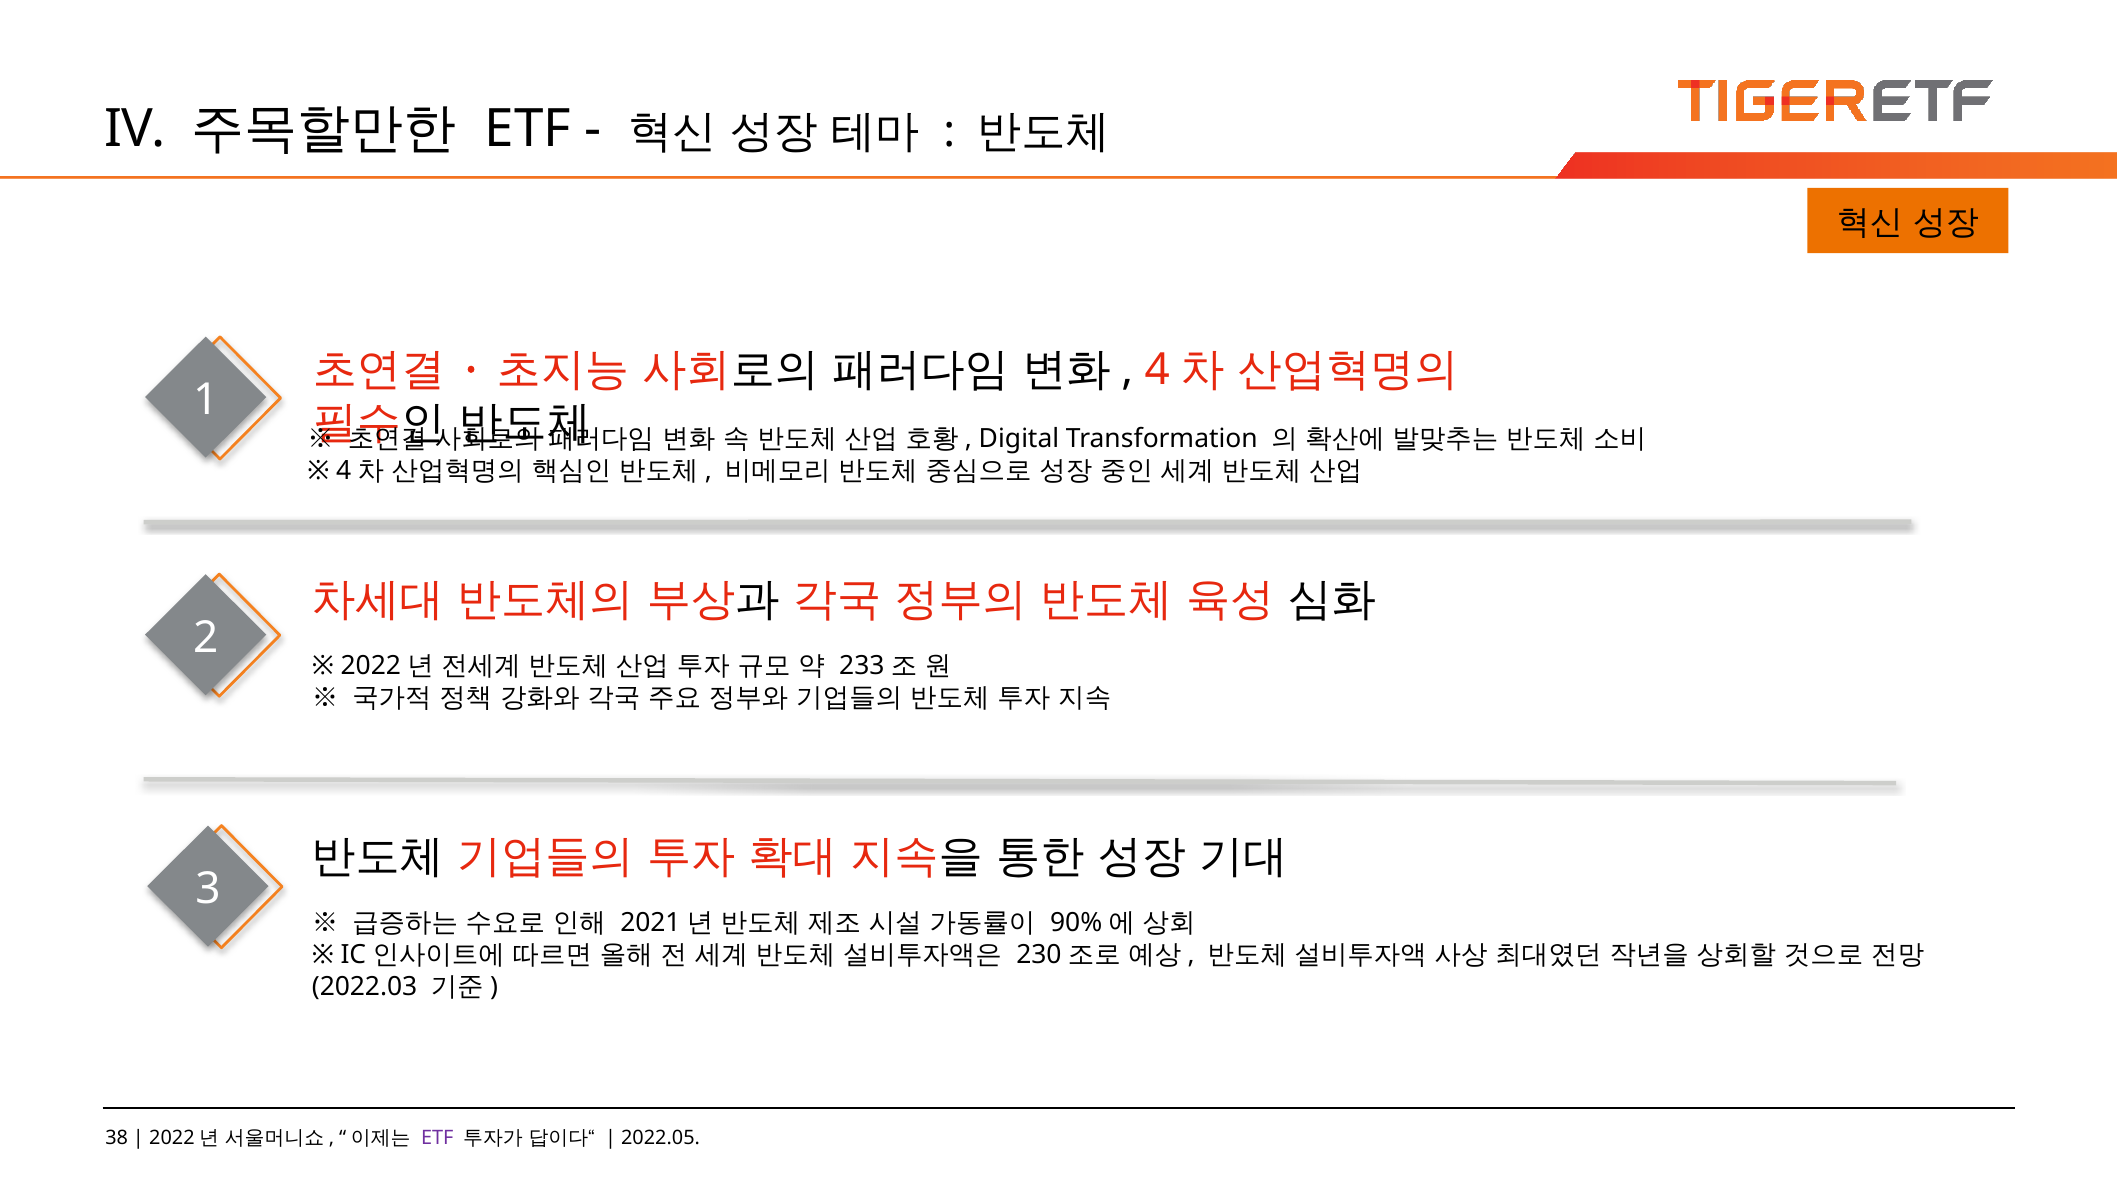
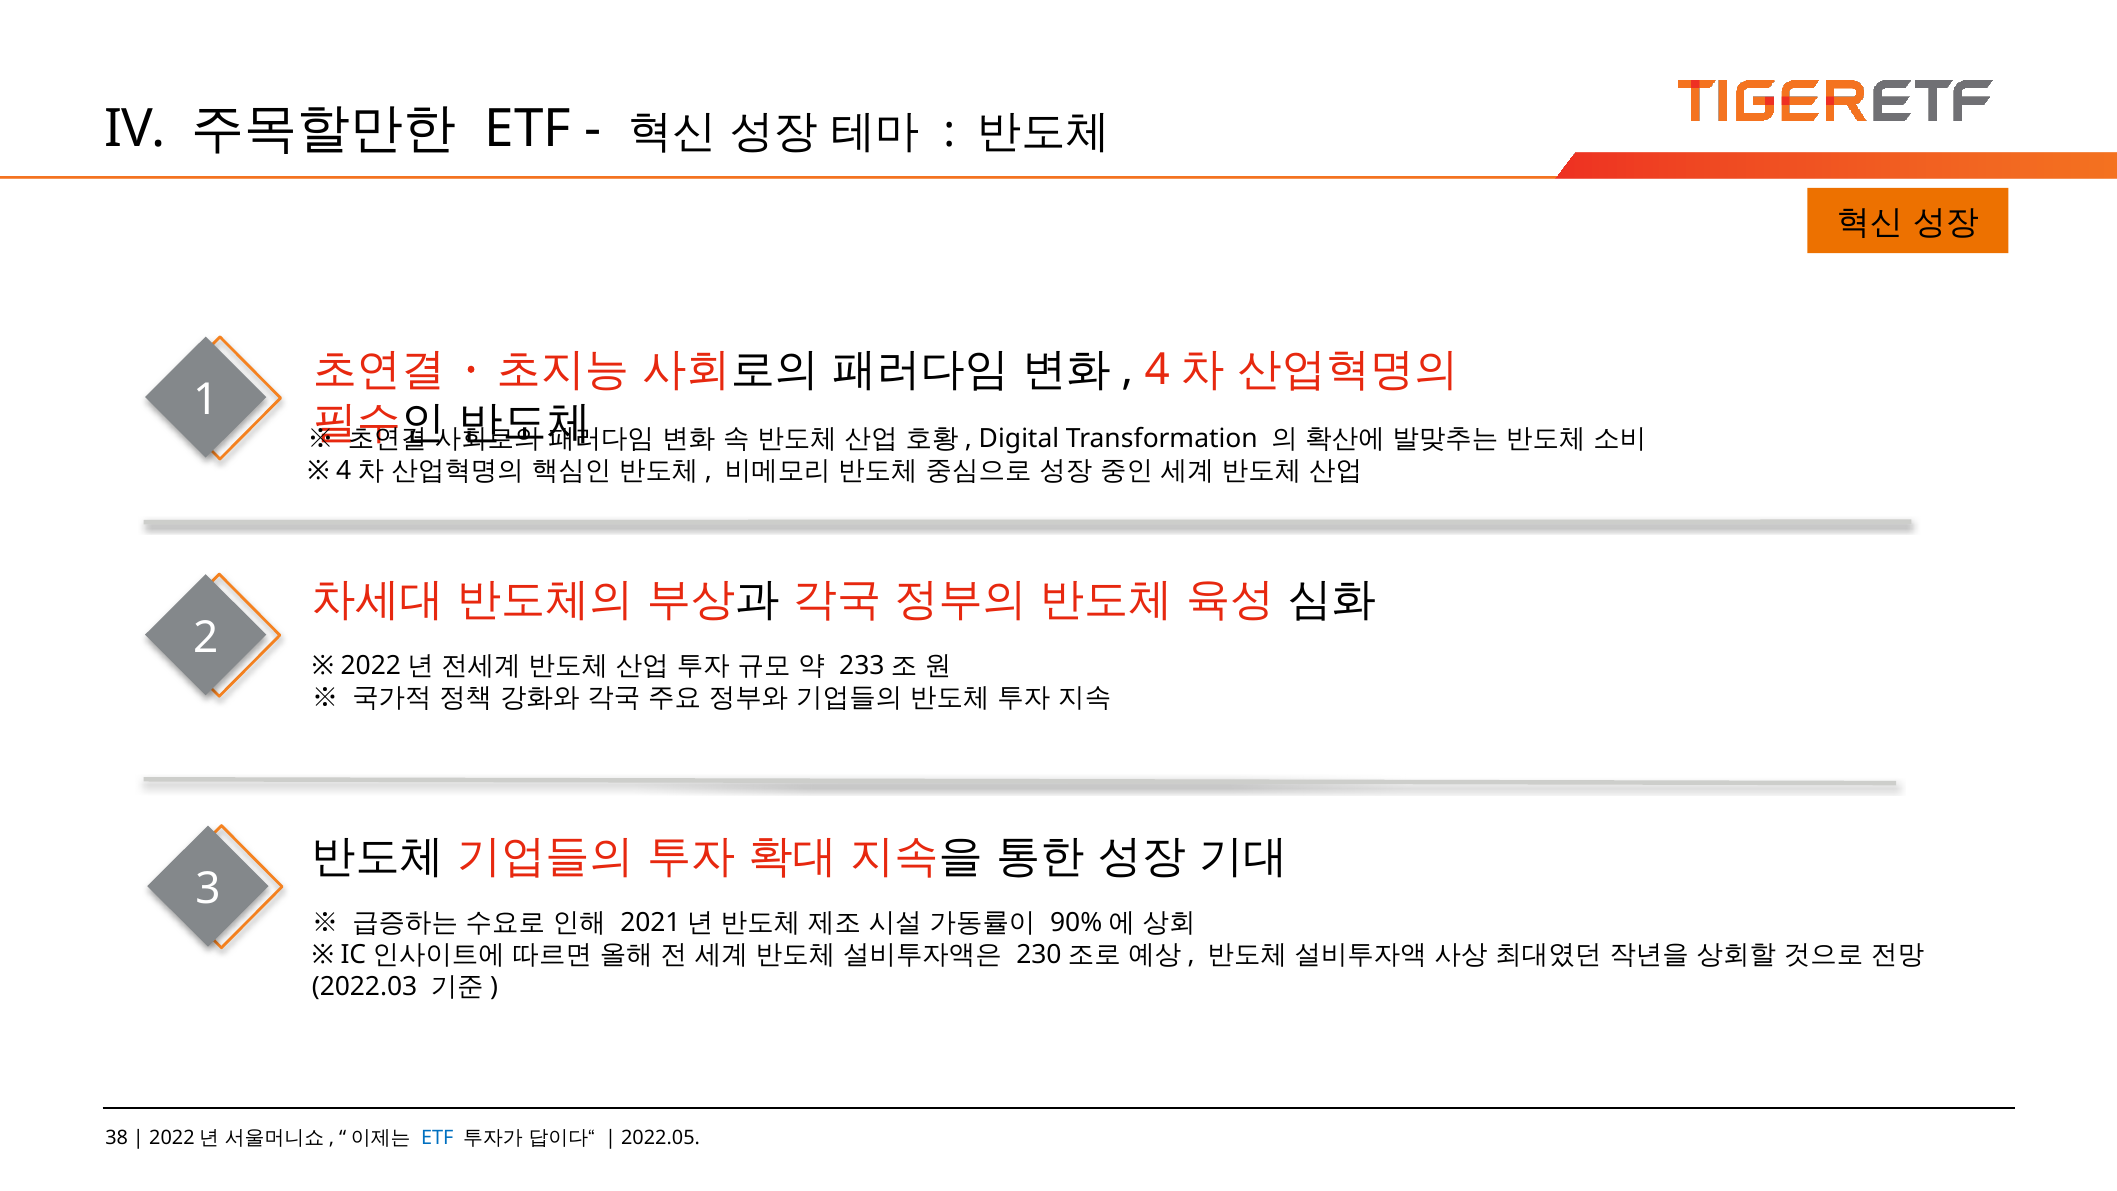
ETF at (437, 1137) colour: purple -> blue
